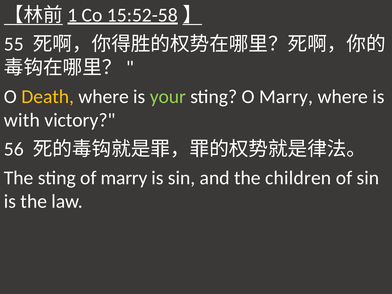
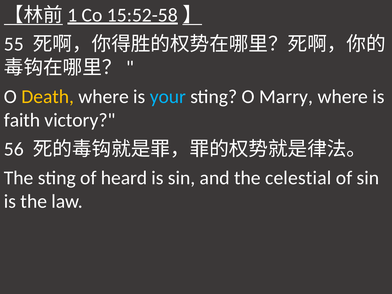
your colour: light green -> light blue
with: with -> faith
of marry: marry -> heard
children: children -> celestial
